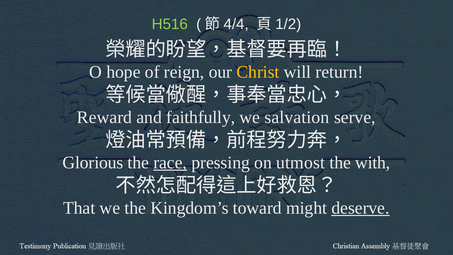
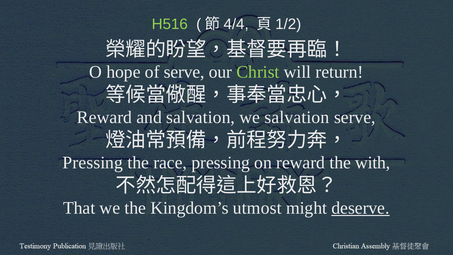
of reign: reign -> serve
Christ colour: yellow -> light green
and faithfully: faithfully -> salvation
Glorious at (93, 163): Glorious -> Pressing
race underline: present -> none
on utmost: utmost -> reward
toward: toward -> utmost
